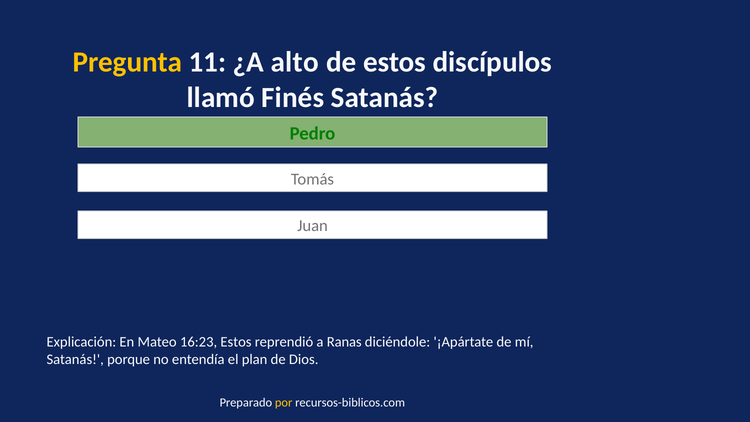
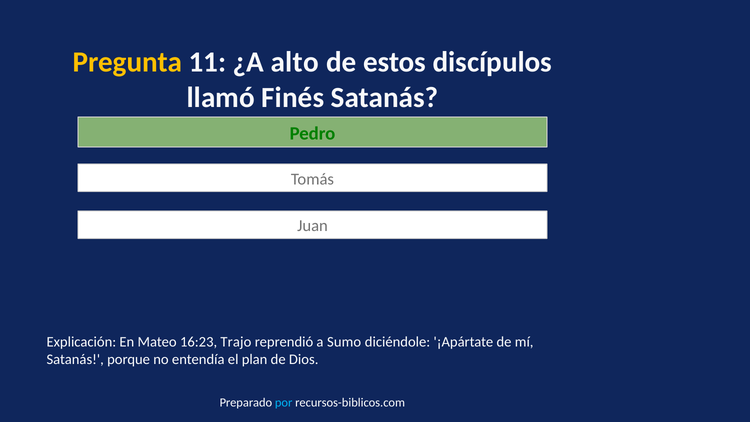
16:23 Estos: Estos -> Trajo
Ranas: Ranas -> Sumo
por colour: yellow -> light blue
